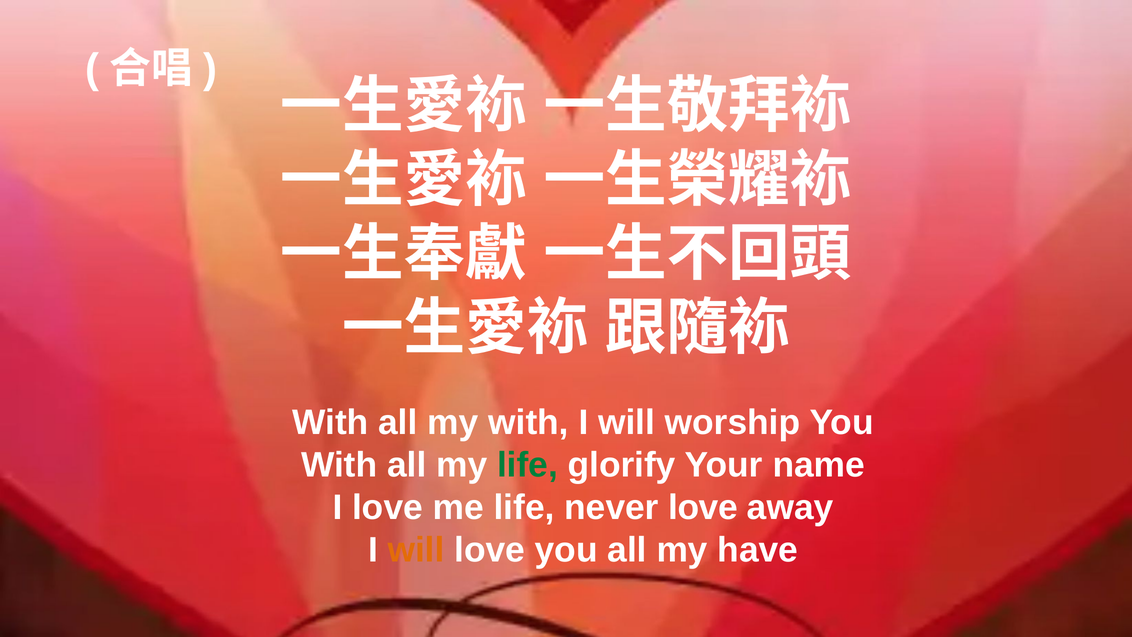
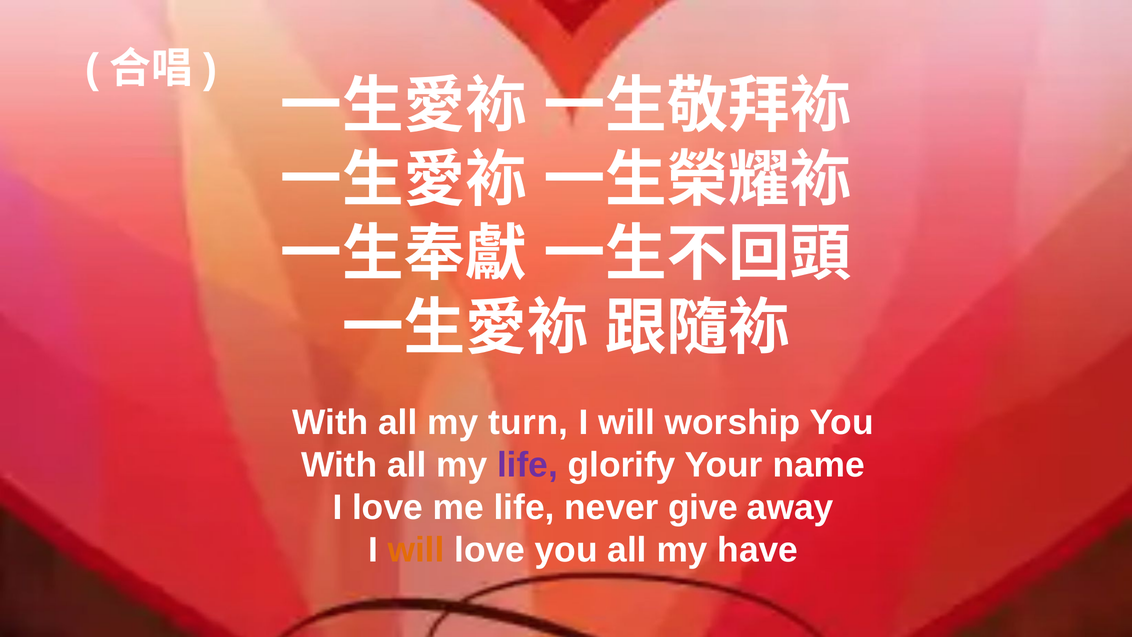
my with: with -> turn
life at (527, 465) colour: green -> purple
never love: love -> give
